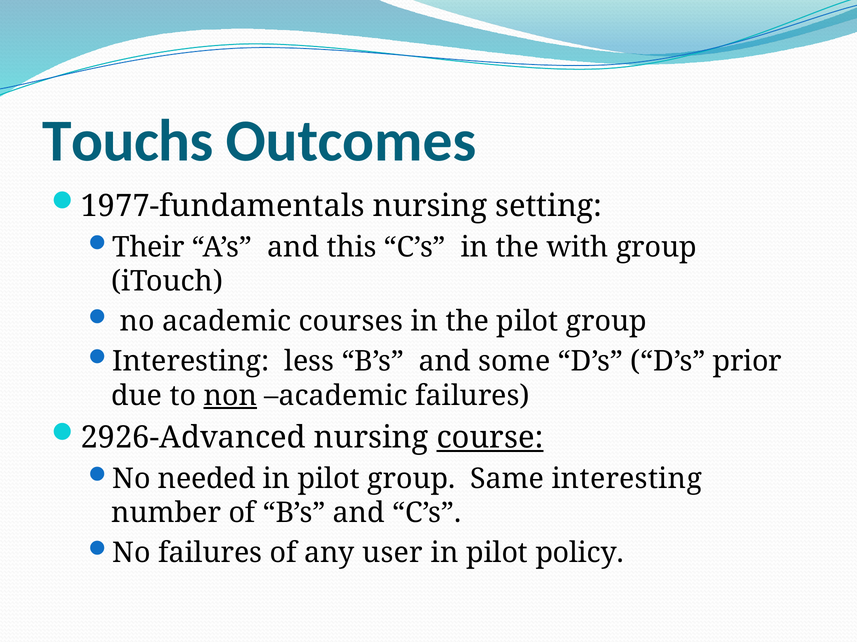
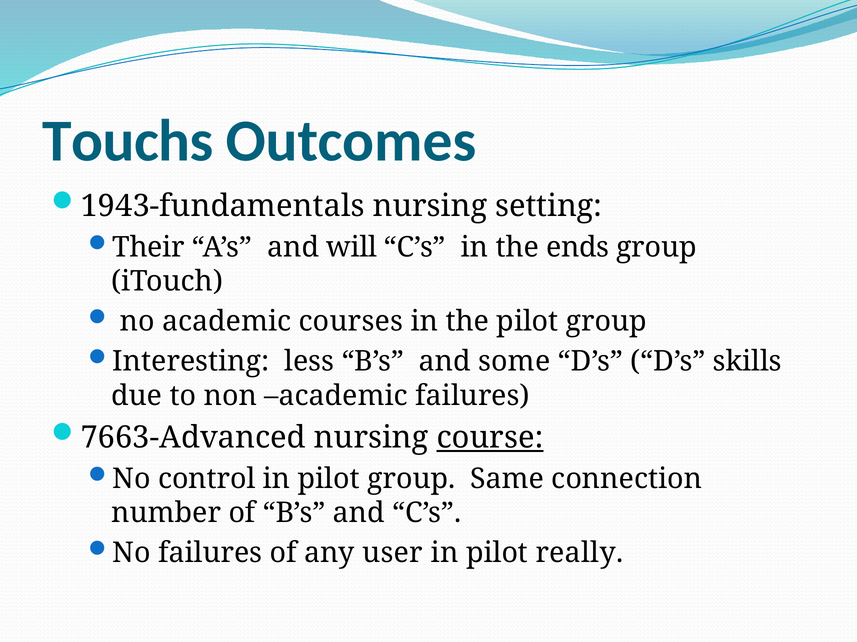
1977-fundamentals: 1977-fundamentals -> 1943-fundamentals
this: this -> will
with: with -> ends
prior: prior -> skills
non underline: present -> none
2926-Advanced: 2926-Advanced -> 7663-Advanced
needed: needed -> control
Same interesting: interesting -> connection
policy: policy -> really
